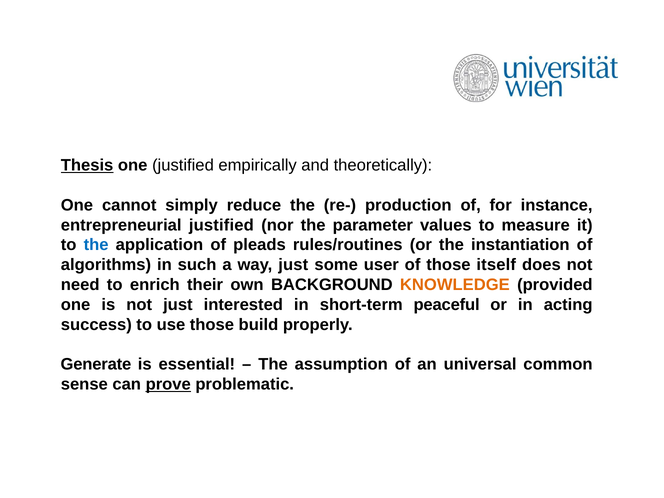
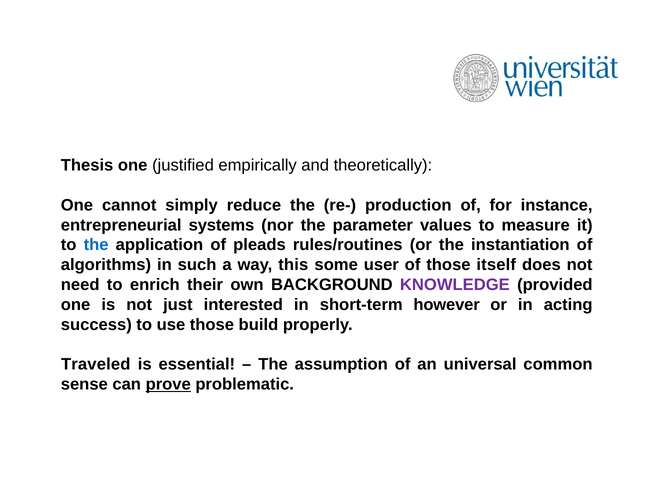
Thesis underline: present -> none
entrepreneurial justified: justified -> systems
way just: just -> this
KNOWLEDGE colour: orange -> purple
peaceful: peaceful -> however
Generate: Generate -> Traveled
